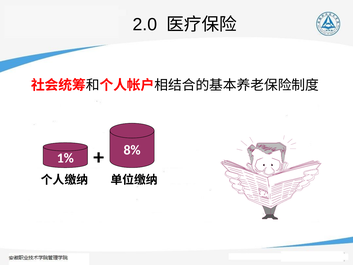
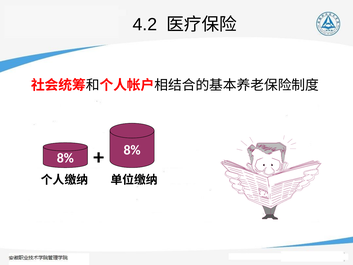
2.0: 2.0 -> 4.2
1% at (65, 158): 1% -> 8%
